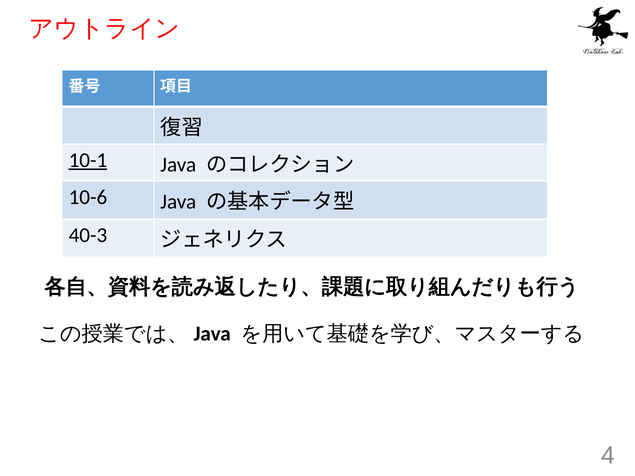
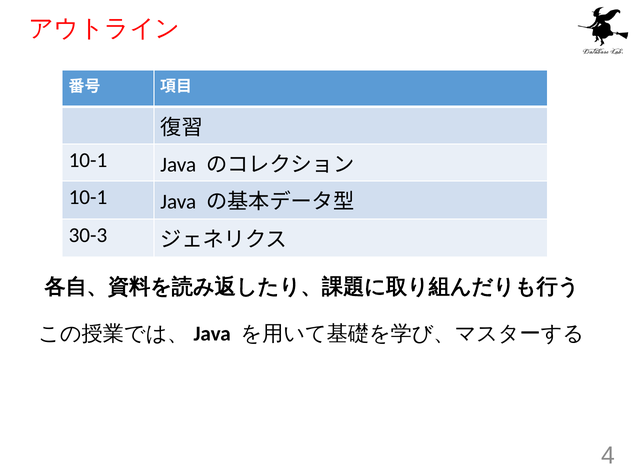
10-1 at (88, 160) underline: present -> none
10-6 at (88, 197): 10-6 -> 10-1
40-3: 40-3 -> 30-3
